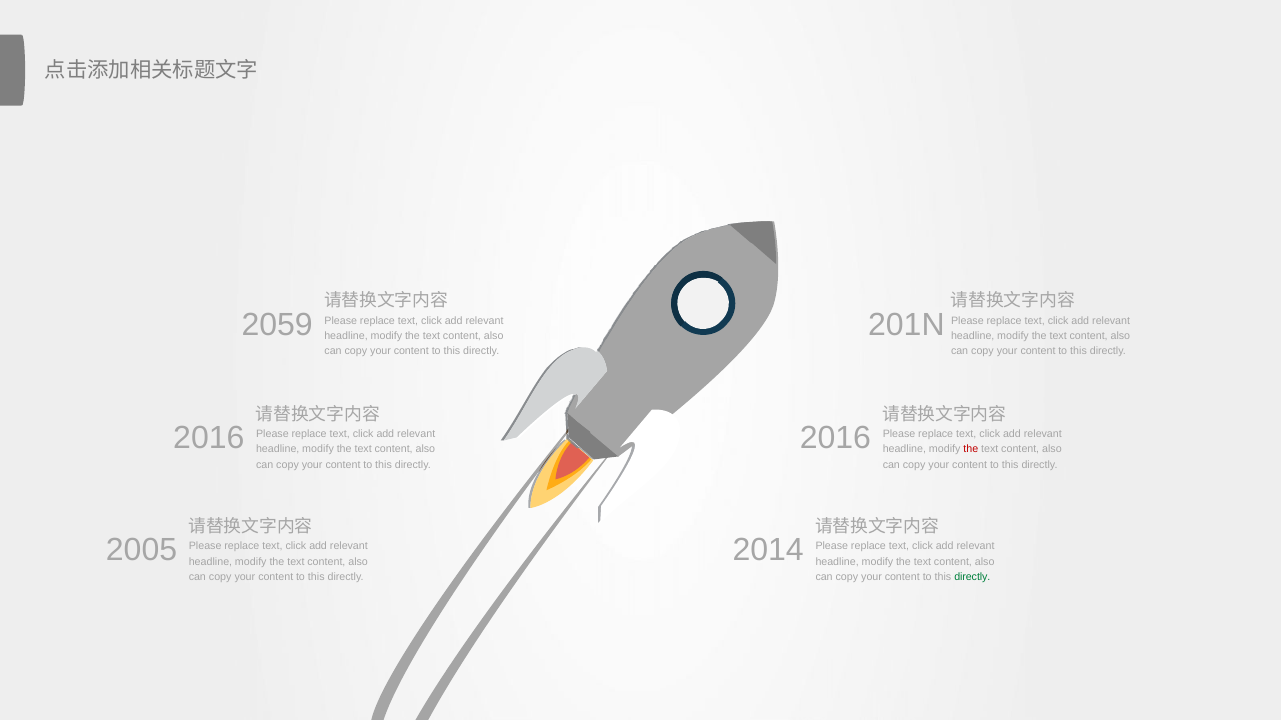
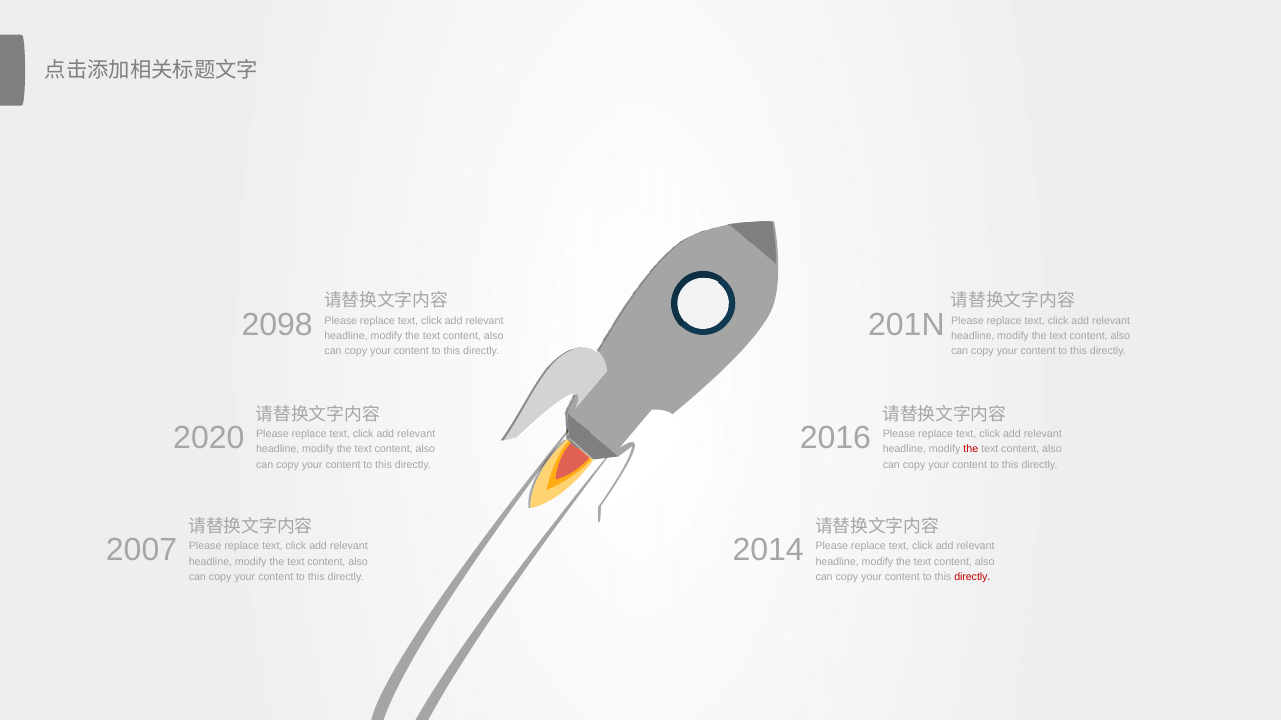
2059: 2059 -> 2098
2016 at (209, 438): 2016 -> 2020
2005: 2005 -> 2007
directly at (972, 577) colour: green -> red
